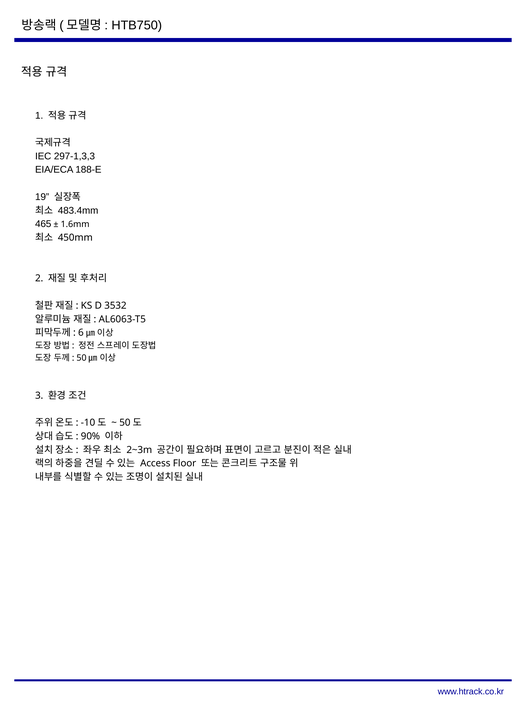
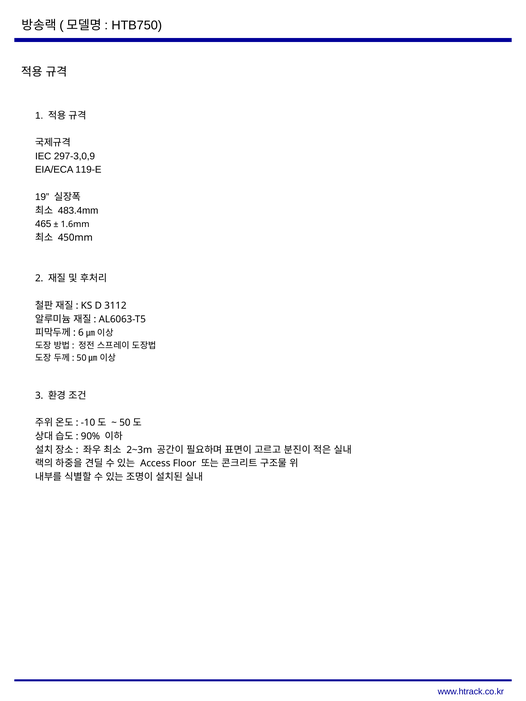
297-1,3,3: 297-1,3,3 -> 297-3,0,9
188-E: 188-E -> 119-E
3532: 3532 -> 3112
